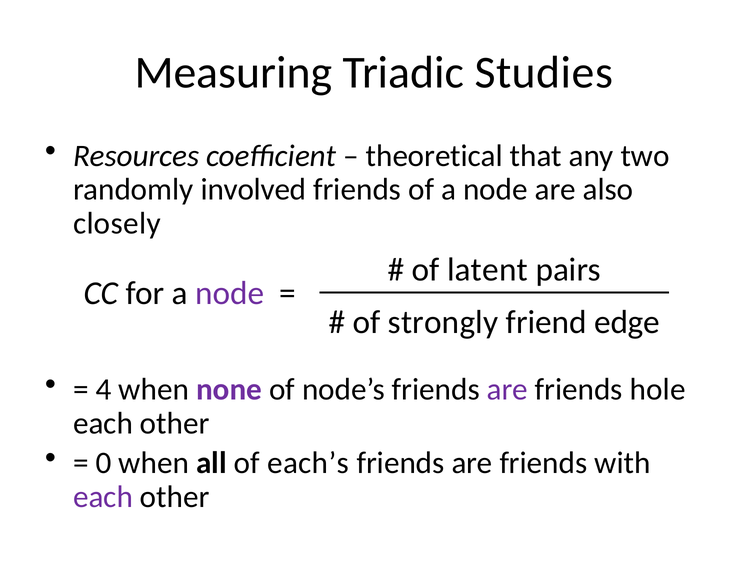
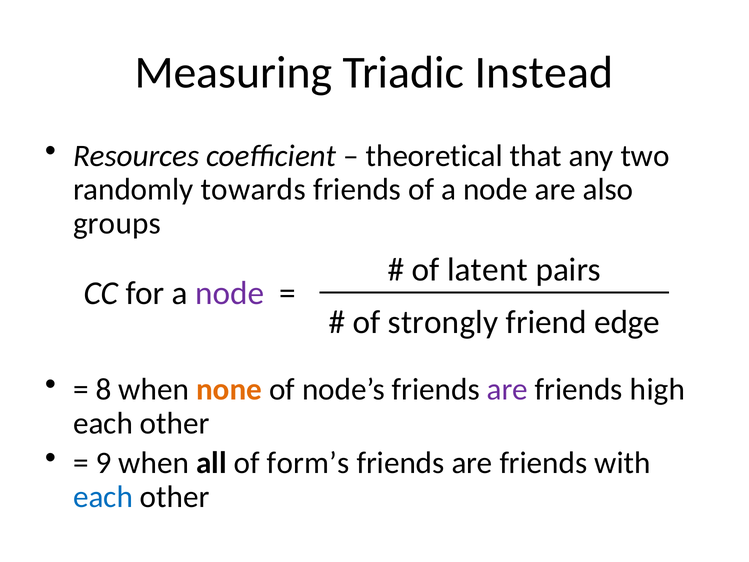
Studies: Studies -> Instead
involved: involved -> towards
closely: closely -> groups
4: 4 -> 8
none colour: purple -> orange
hole: hole -> high
0: 0 -> 9
each’s: each’s -> form’s
each at (103, 496) colour: purple -> blue
